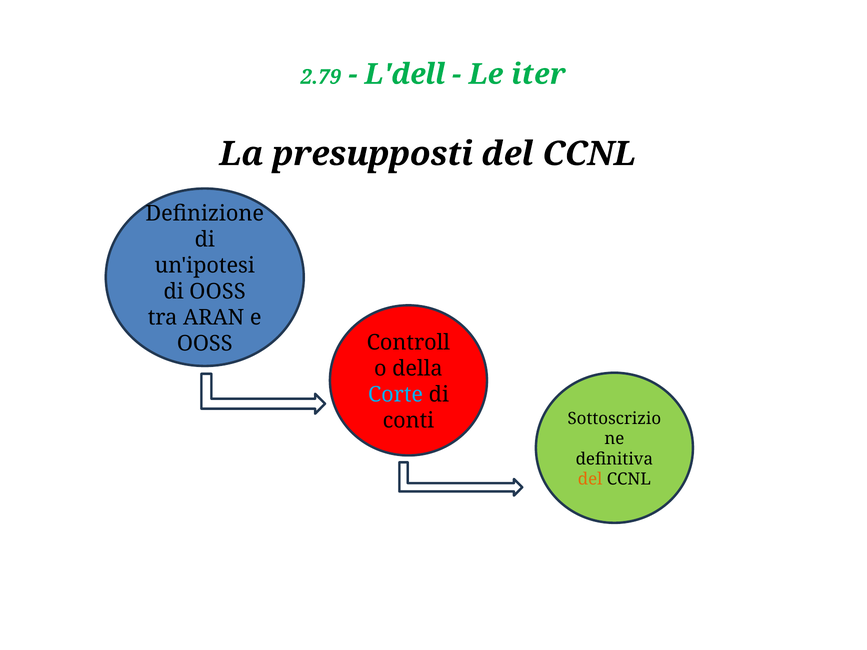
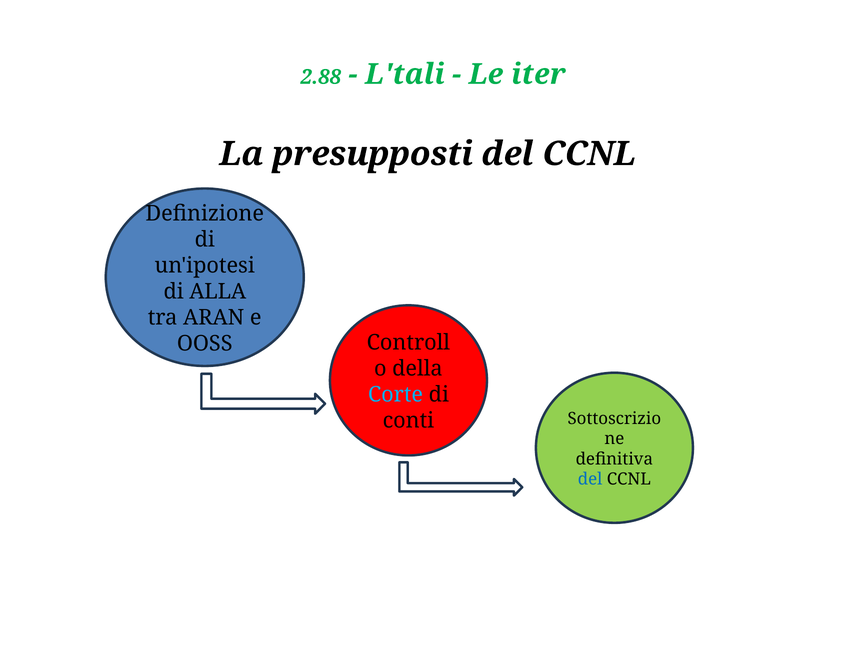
2.79: 2.79 -> 2.88
L'dell: L'dell -> L'tali
di OOSS: OOSS -> ALLA
del at (590, 479) colour: orange -> blue
